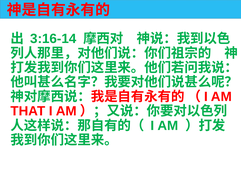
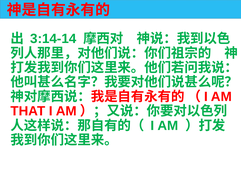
3:16-14: 3:16-14 -> 3:14-14
